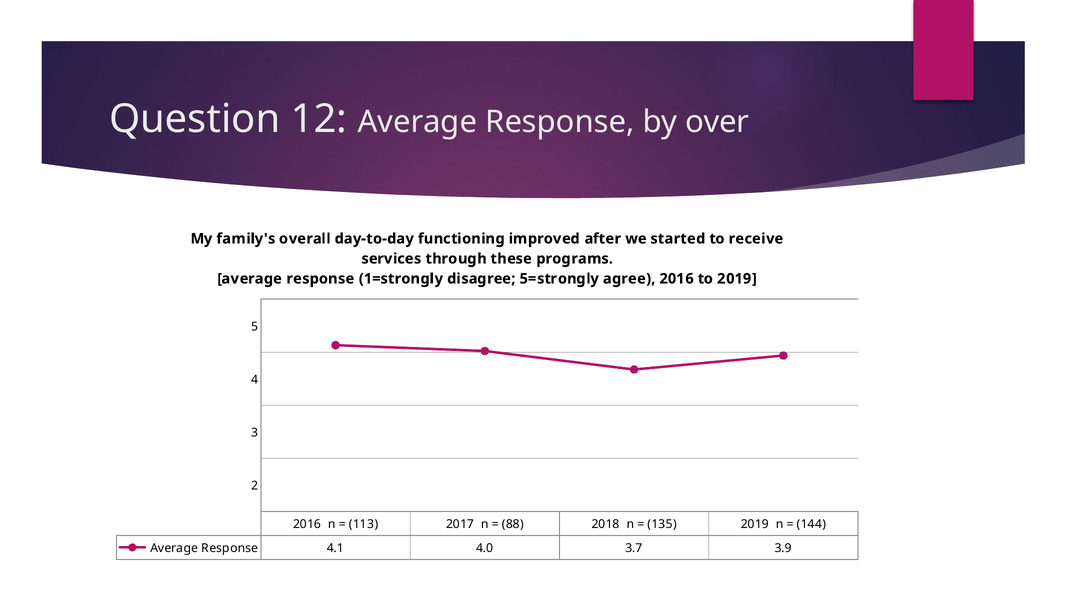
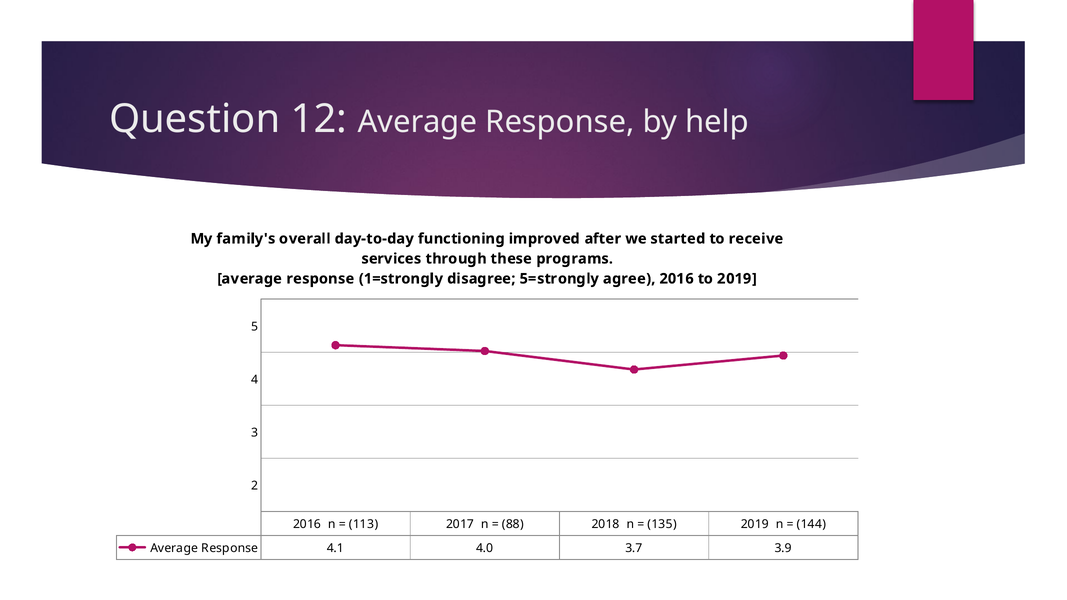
over: over -> help
